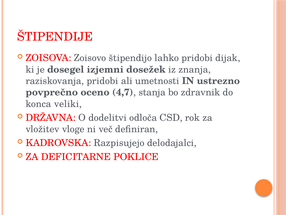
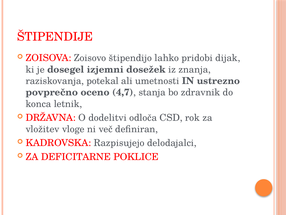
raziskovanja pridobi: pridobi -> potekal
veliki: veliki -> letnik
